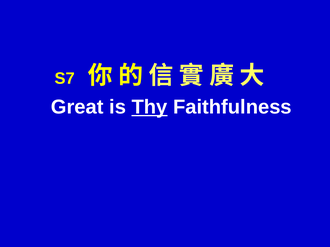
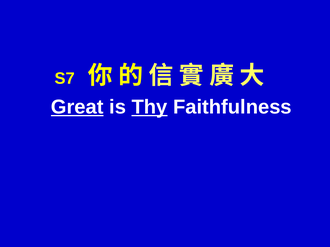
Great underline: none -> present
